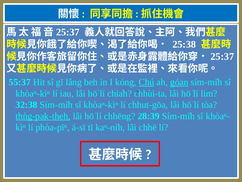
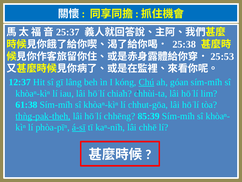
25:37 at (222, 56): 25:37 -> 25:53
55:37: 55:37 -> 12:37
góan underline: present -> none
32:38: 32:38 -> 61:38
28:39: 28:39 -> 85:39
á-sī underline: none -> present
